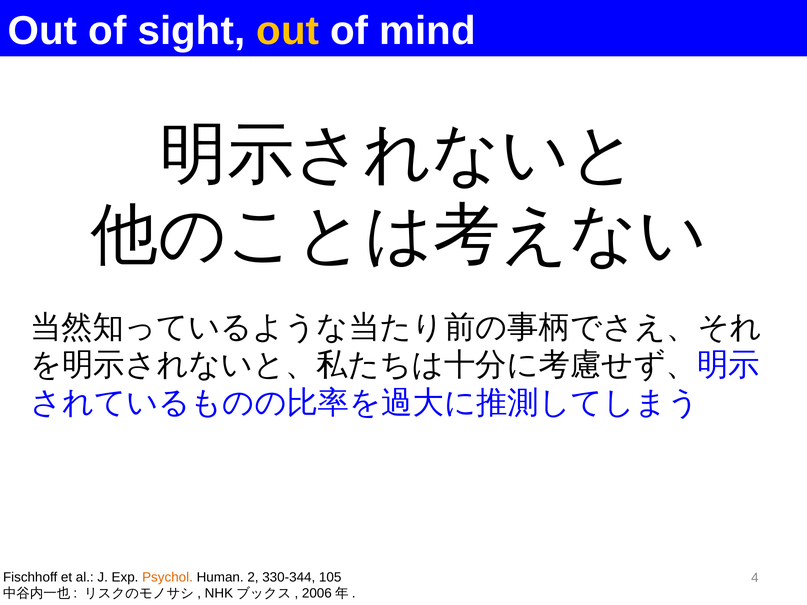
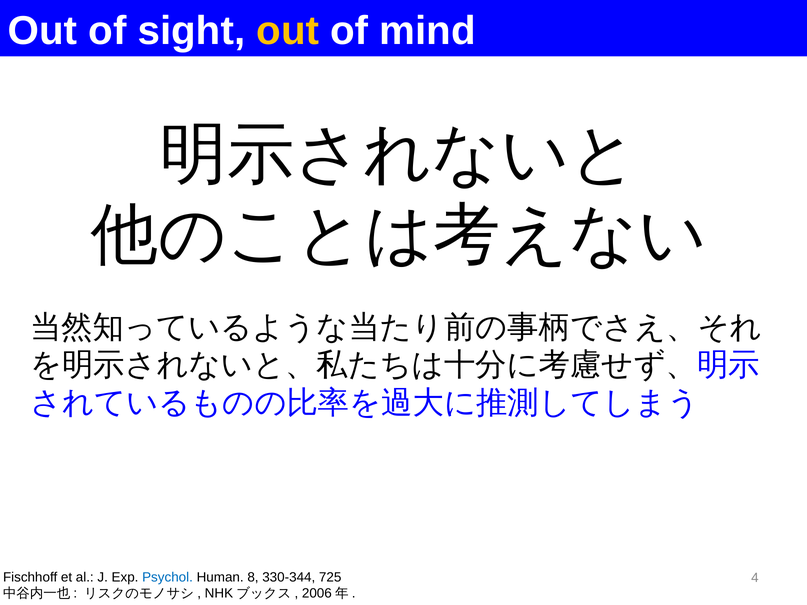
Psychol colour: orange -> blue
2: 2 -> 8
105: 105 -> 725
